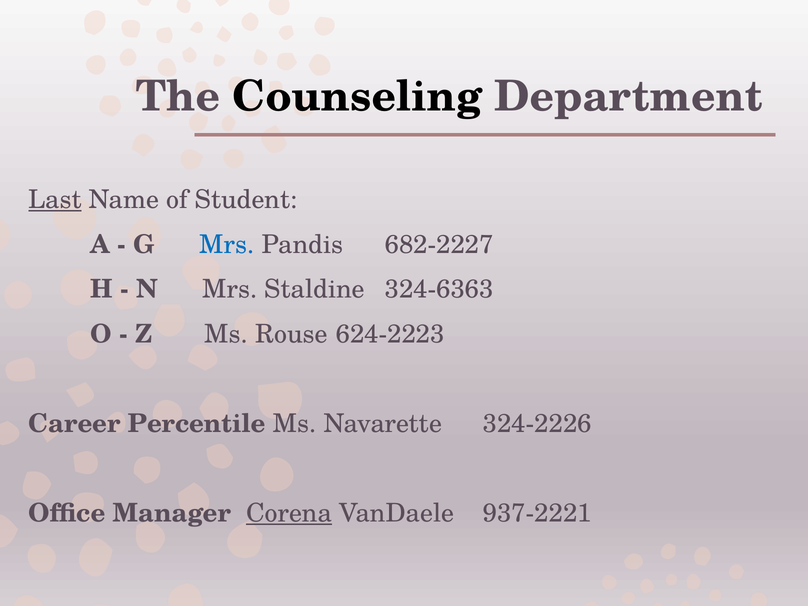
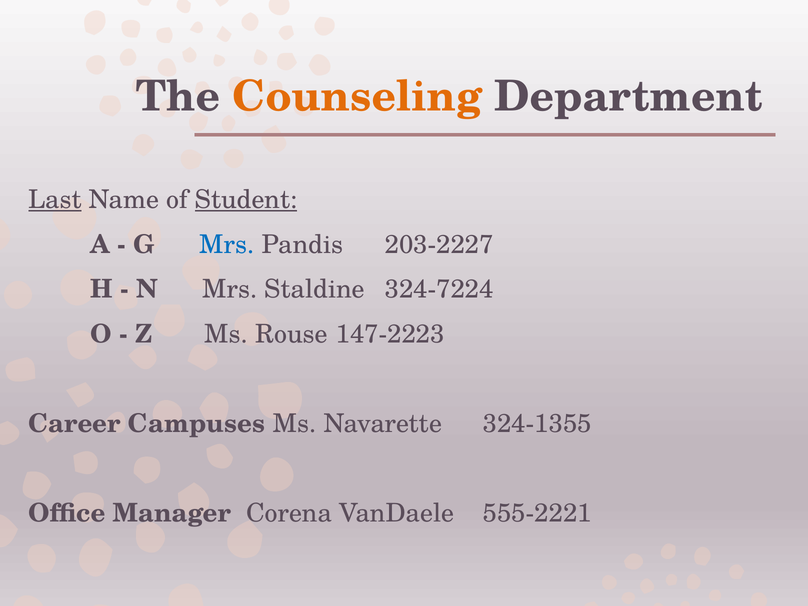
Counseling colour: black -> orange
Student underline: none -> present
682-2227: 682-2227 -> 203-2227
324-6363: 324-6363 -> 324-7224
624-2223: 624-2223 -> 147-2223
Percentile: Percentile -> Campuses
324-2226: 324-2226 -> 324-1355
Corena underline: present -> none
937-2221: 937-2221 -> 555-2221
